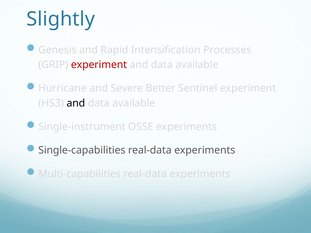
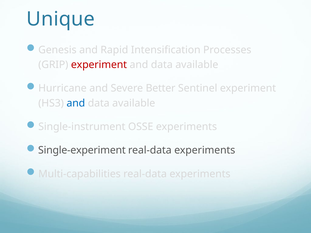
Slightly: Slightly -> Unique
and at (76, 103) colour: black -> blue
Single-capabilities: Single-capabilities -> Single-experiment
